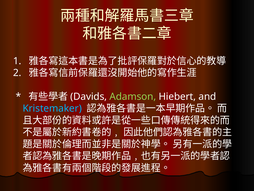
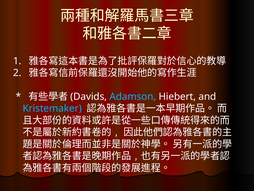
Adamson colour: light green -> light blue
